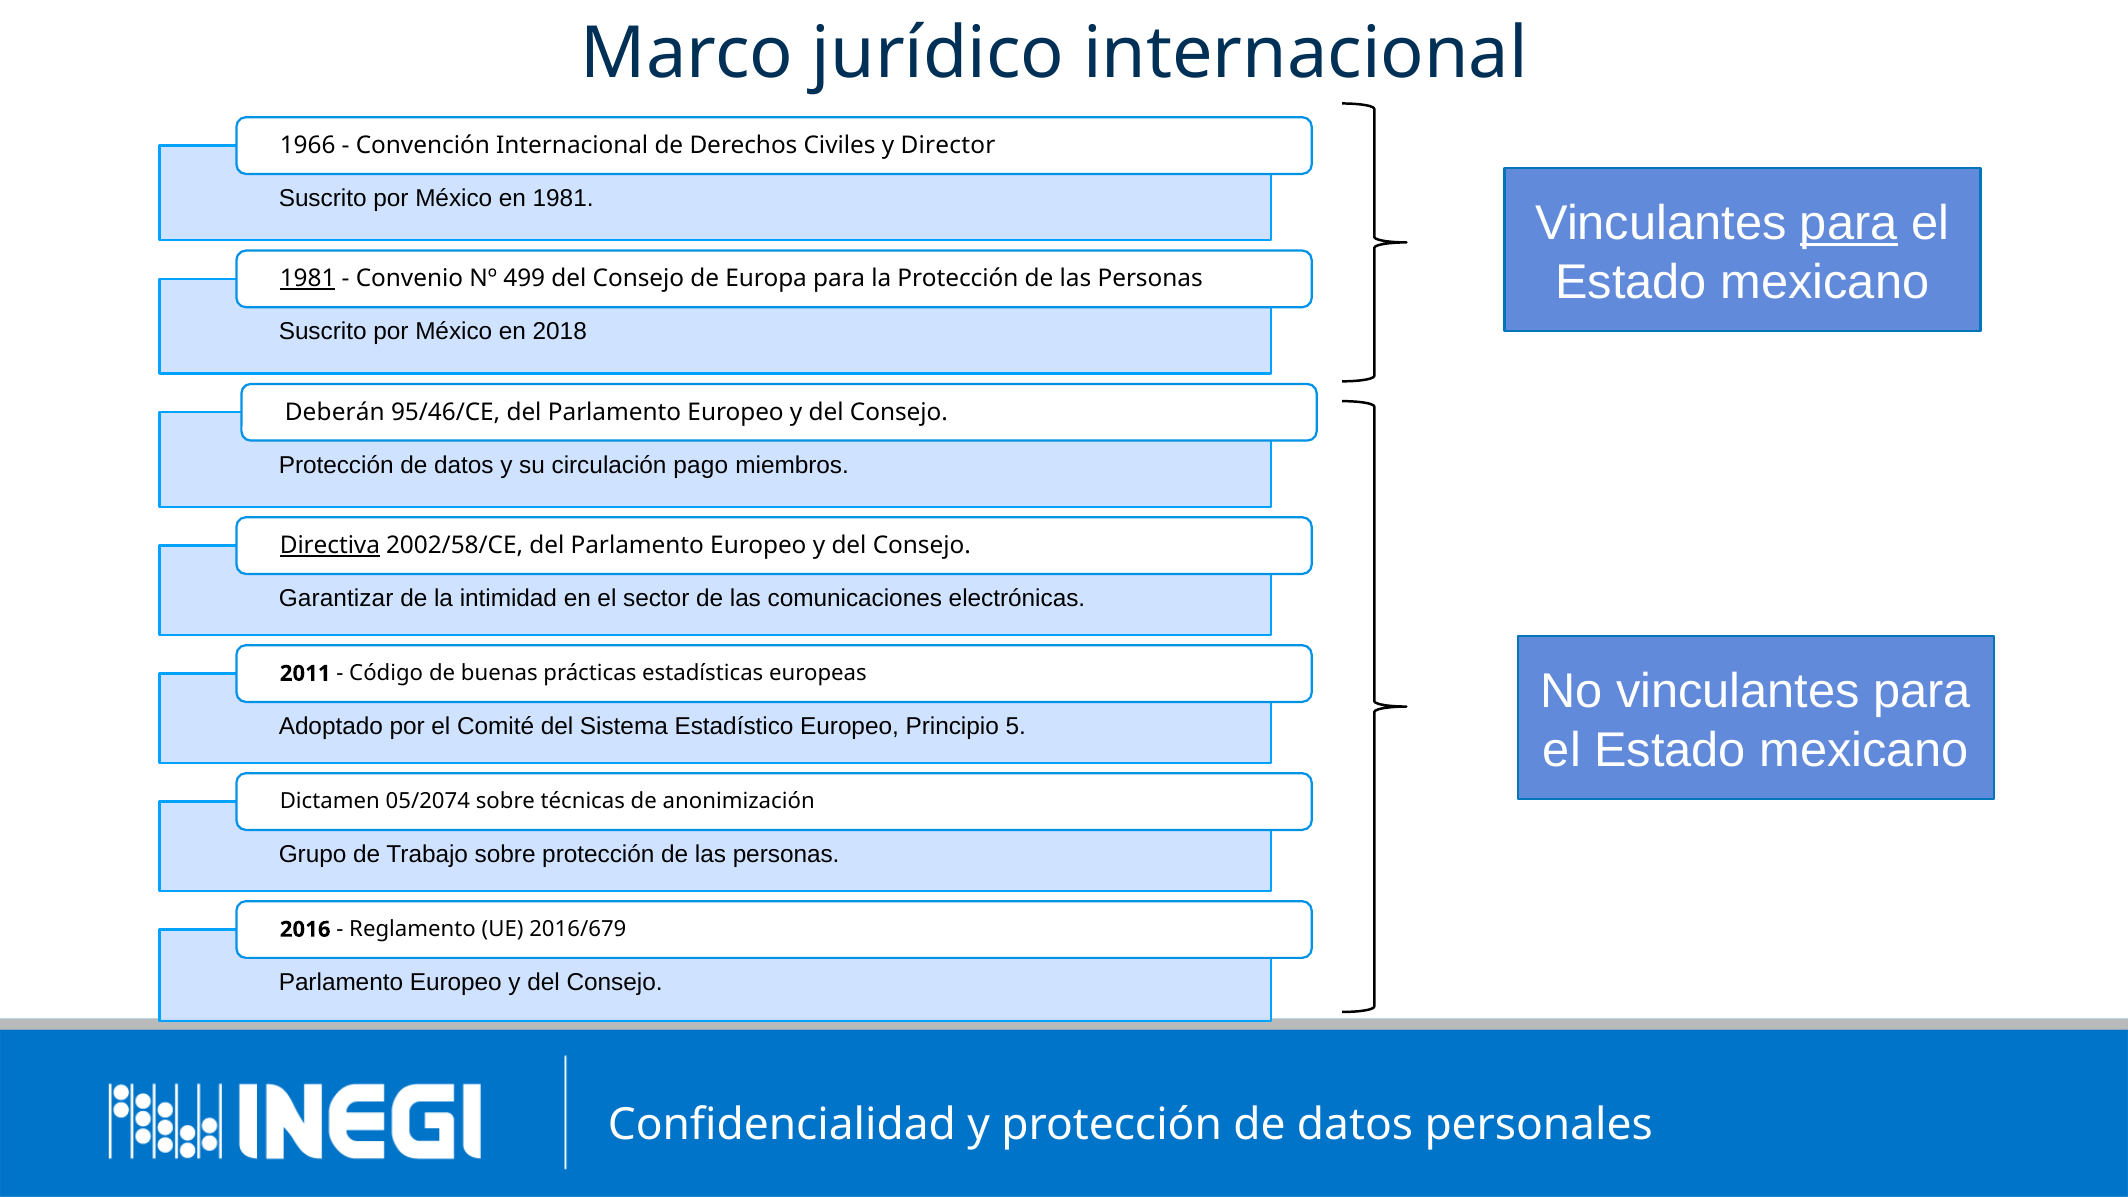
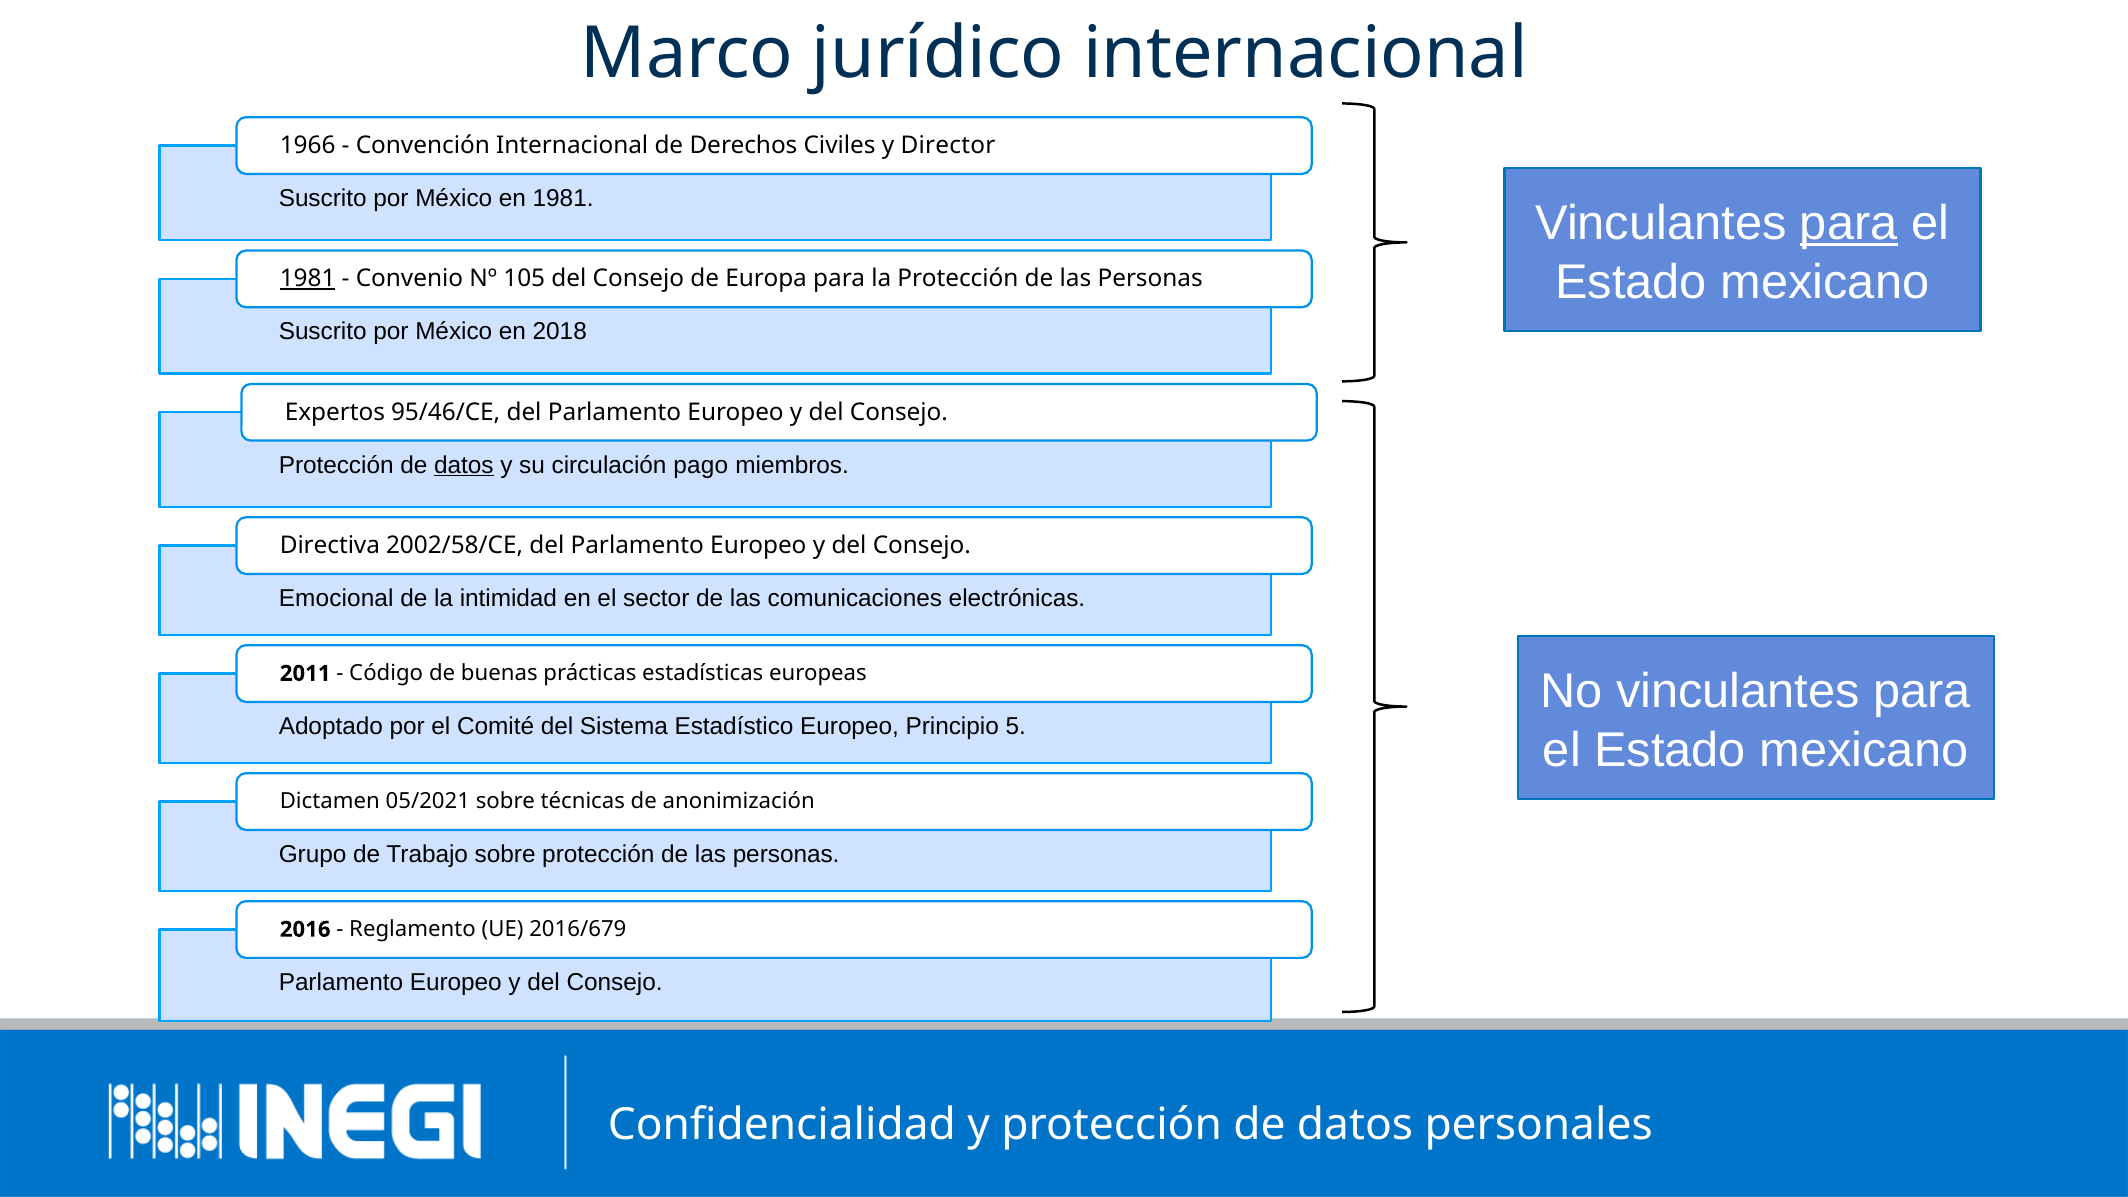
499: 499 -> 105
Deberán: Deberán -> Expertos
datos at (464, 465) underline: none -> present
Directiva underline: present -> none
Garantizar: Garantizar -> Emocional
05/2074: 05/2074 -> 05/2021
